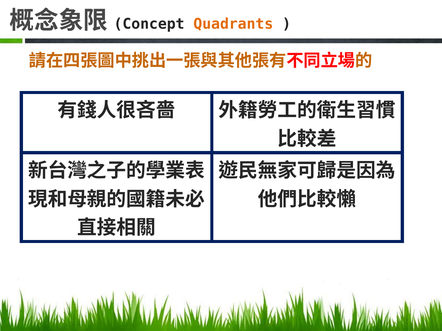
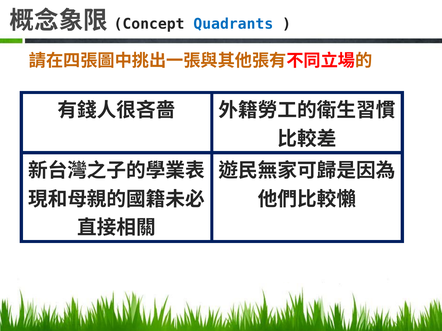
Quadrants colour: orange -> blue
